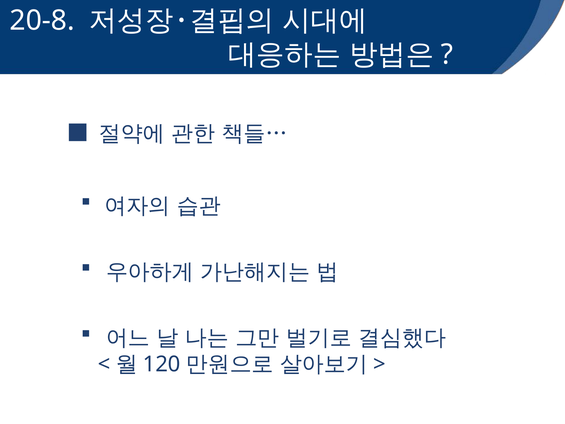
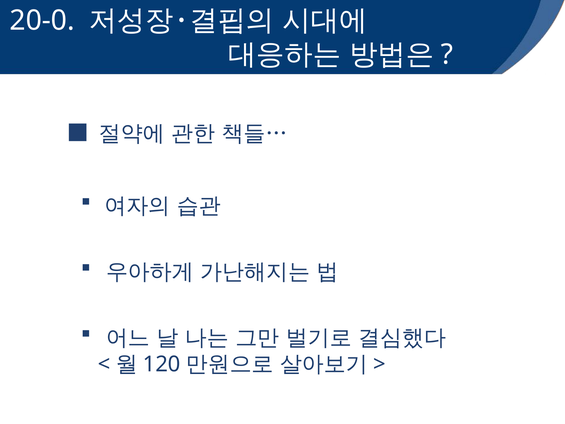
20-8: 20-8 -> 20-0
